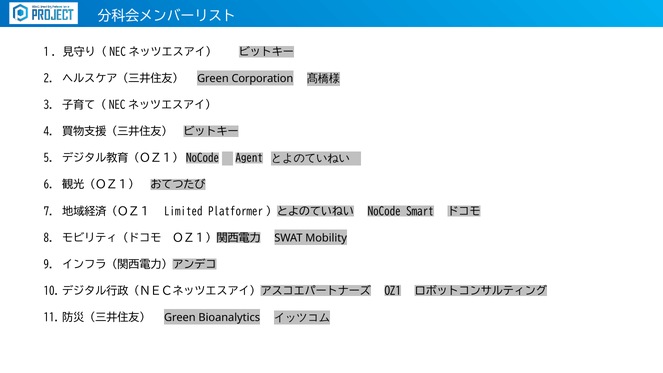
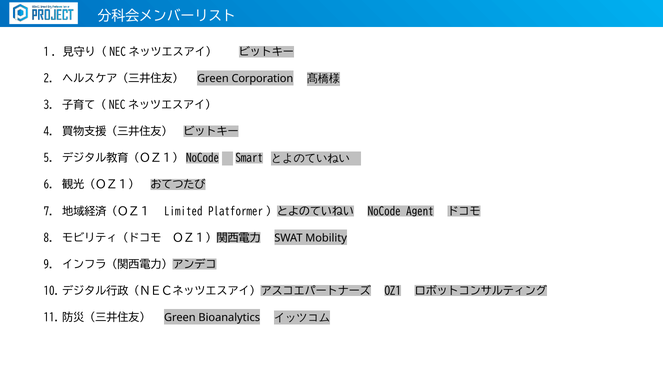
Agent: Agent -> Smart
Smart: Smart -> Agent
